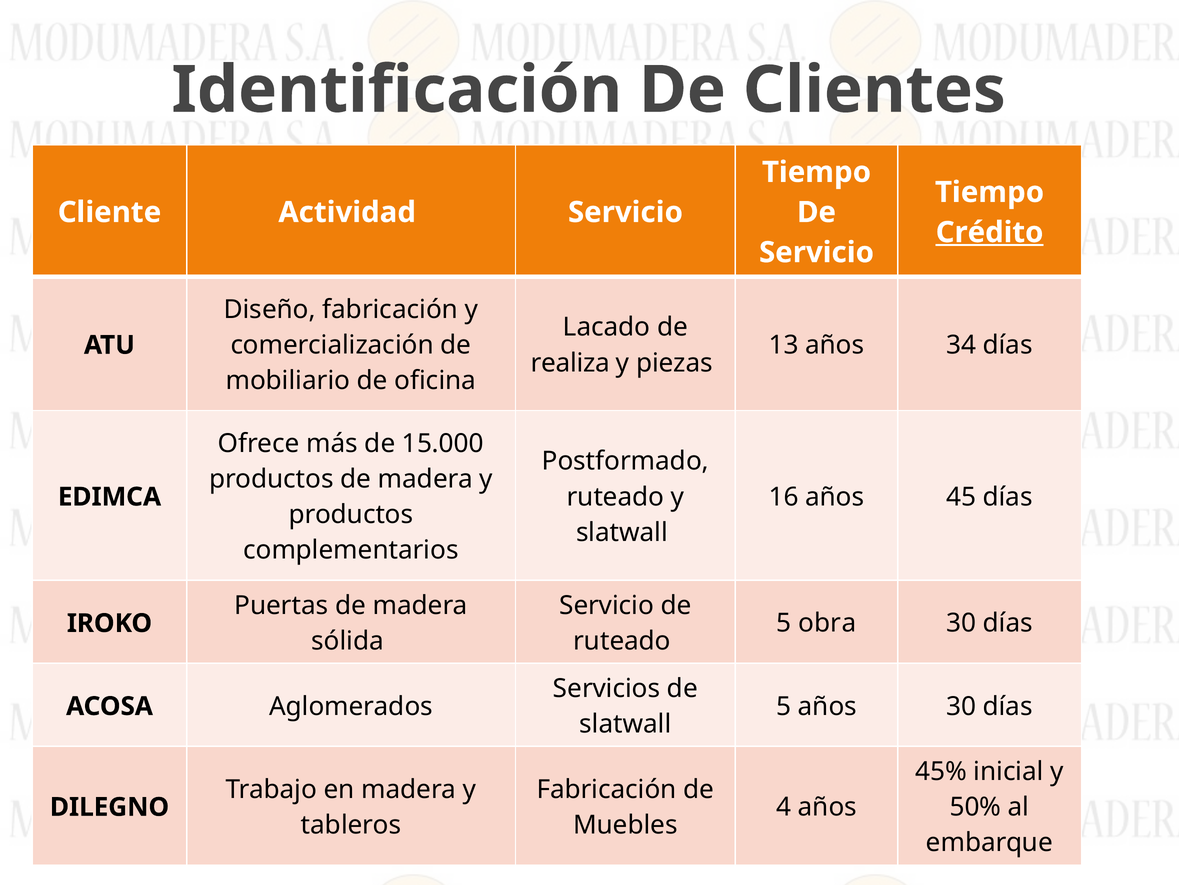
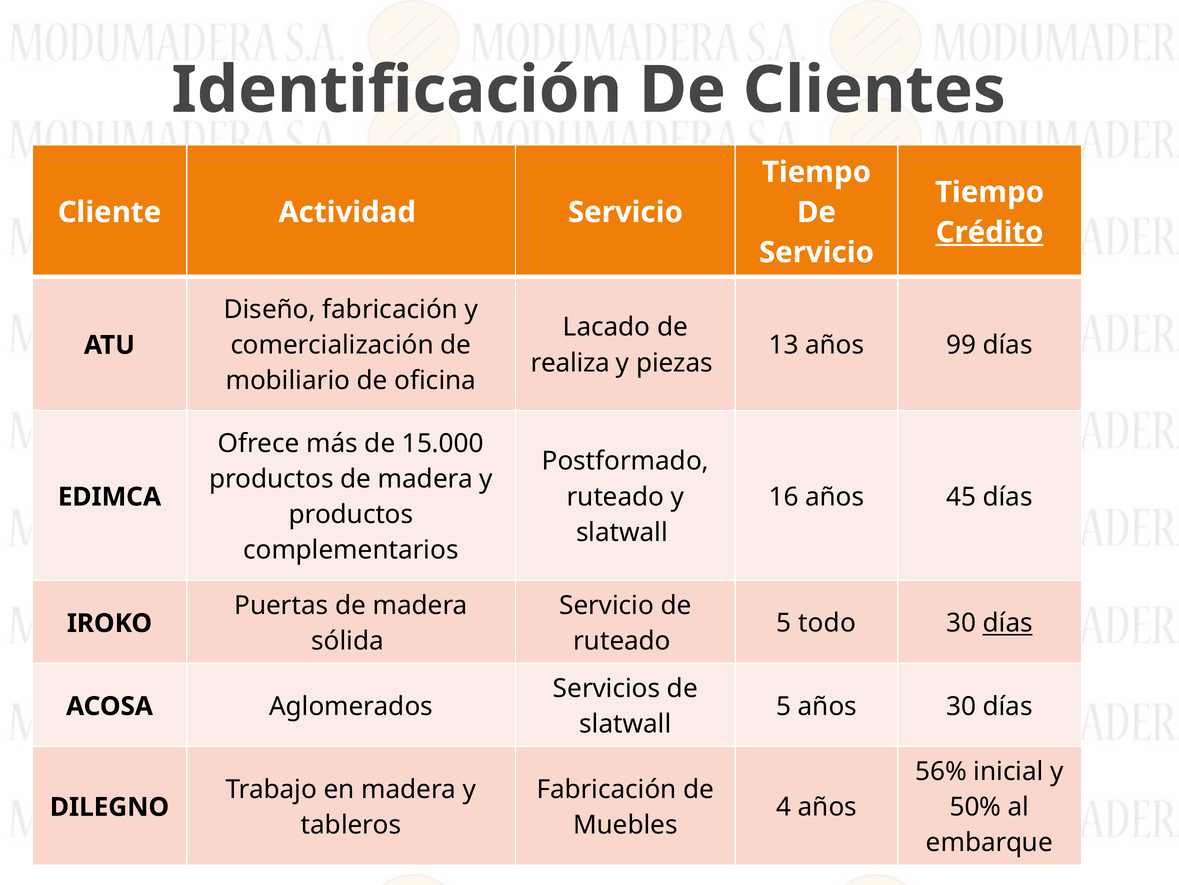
34: 34 -> 99
obra: obra -> todo
días at (1008, 623) underline: none -> present
45%: 45% -> 56%
